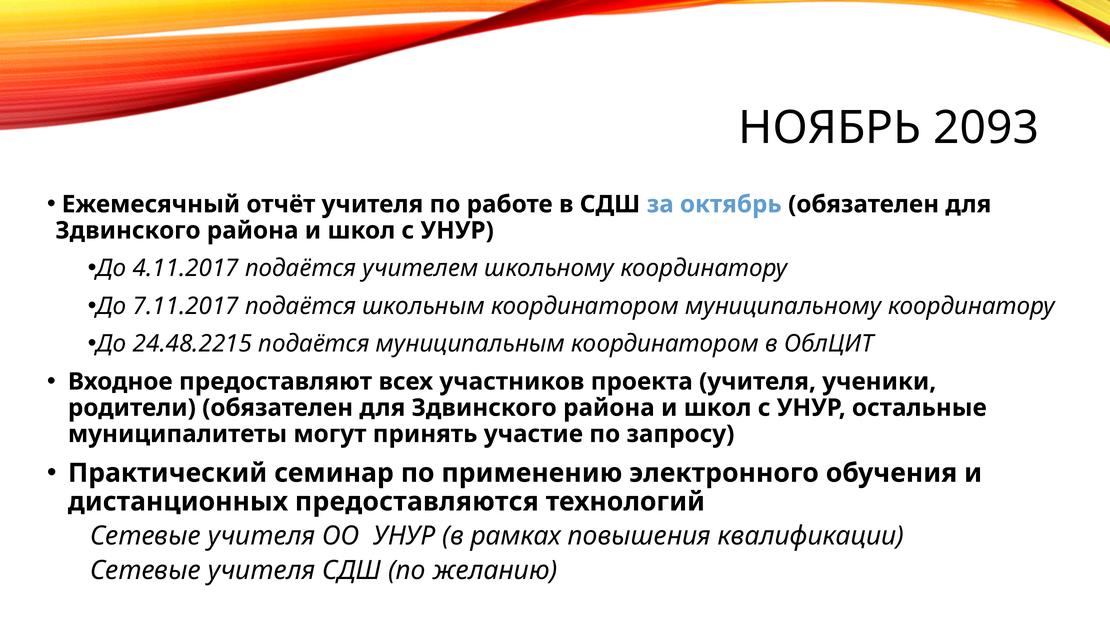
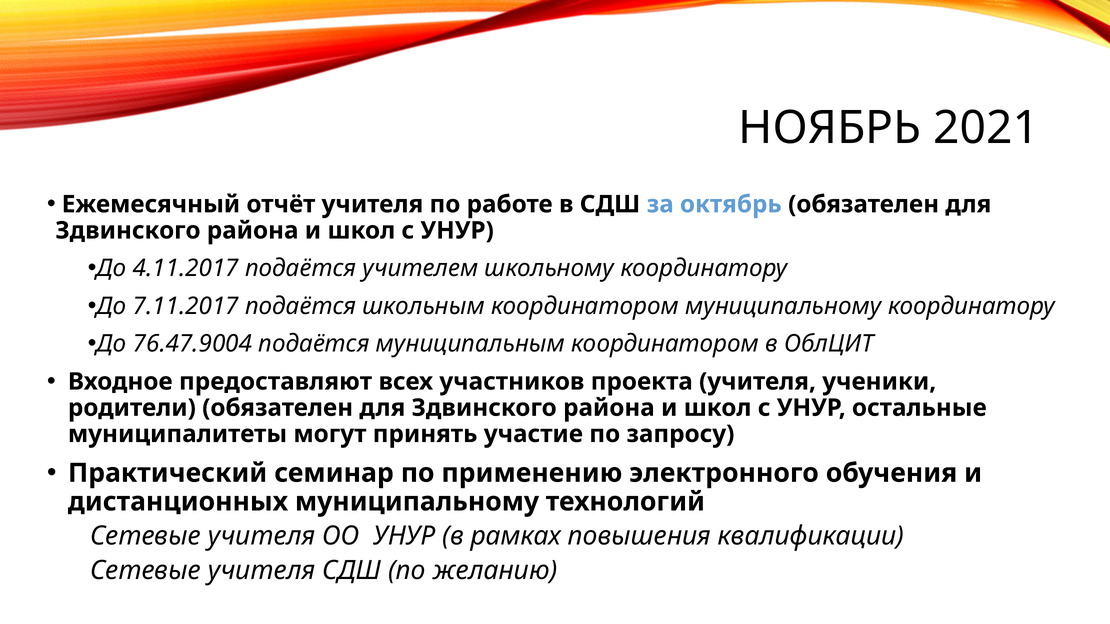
2093: 2093 -> 2021
24.48.2215: 24.48.2215 -> 76.47.9004
дистанционных предоставляются: предоставляются -> муниципальному
